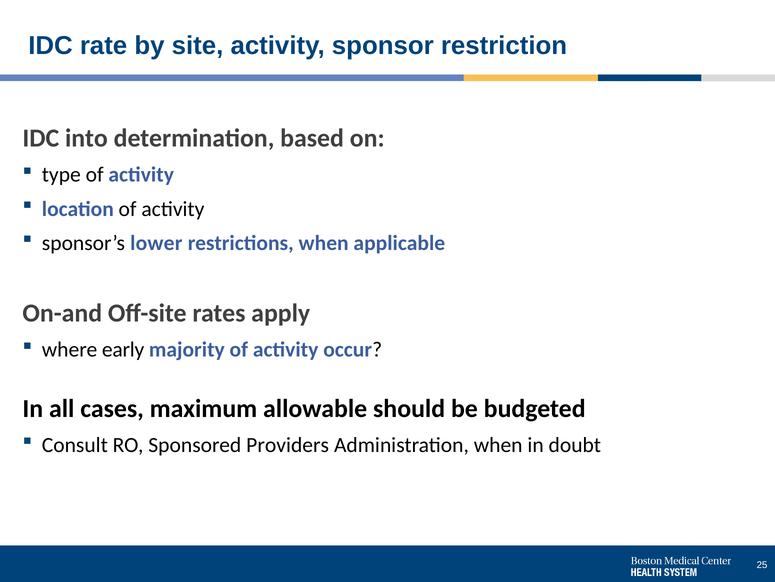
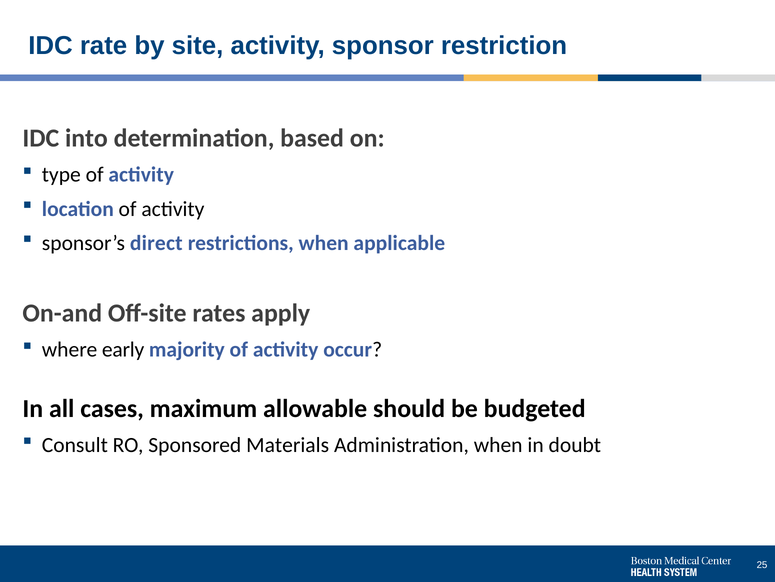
lower: lower -> direct
Providers: Providers -> Materials
